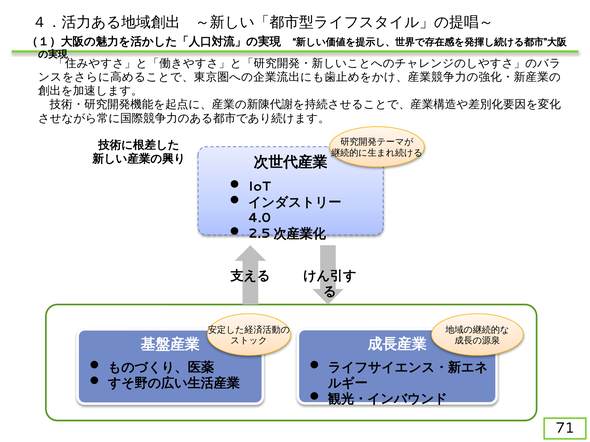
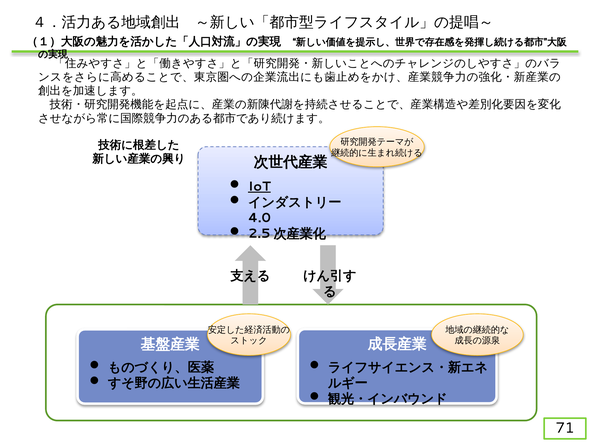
IoT underline: none -> present
